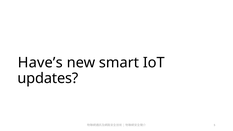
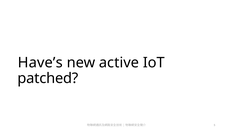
smart: smart -> active
updates: updates -> patched
